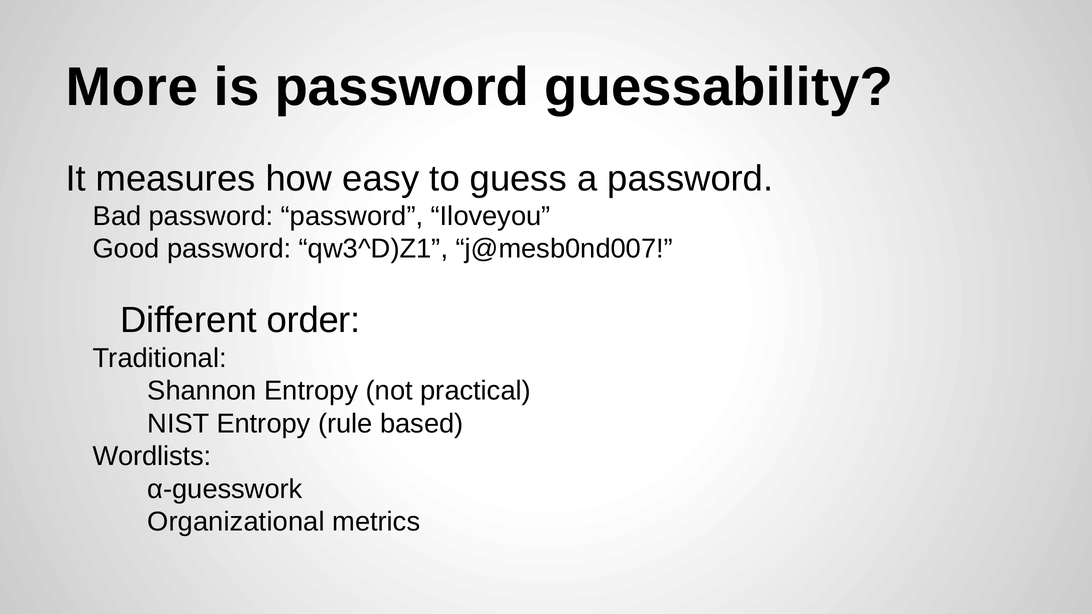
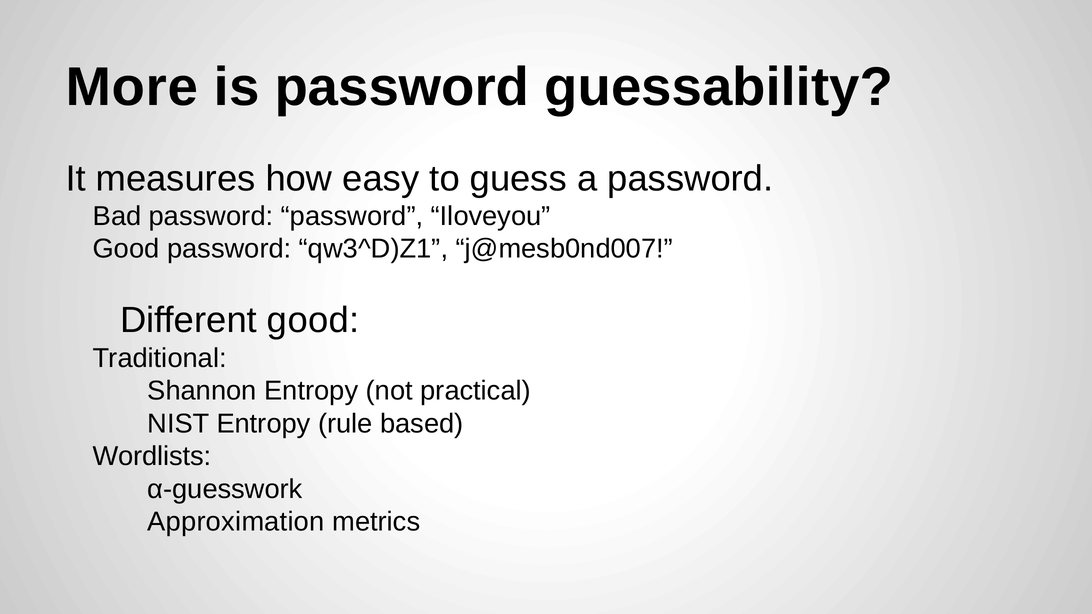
Different order: order -> good
Organizational: Organizational -> Approximation
